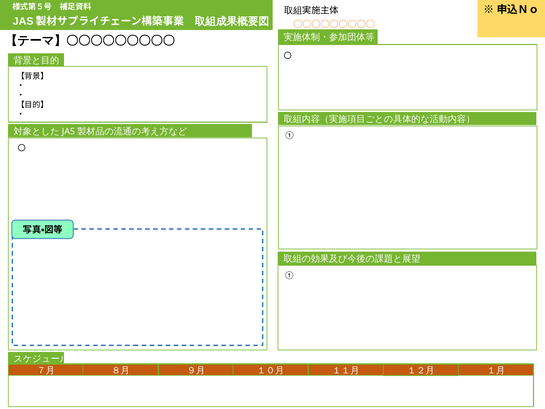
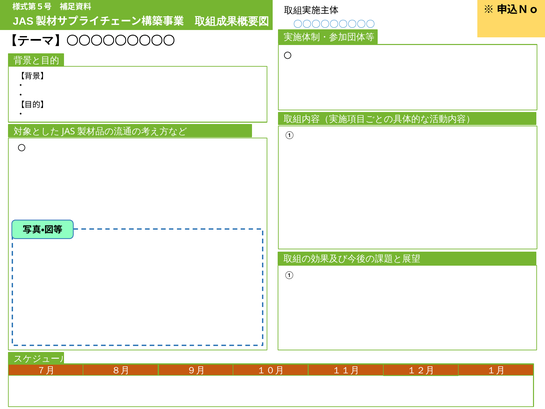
〇〇〇〇〇〇〇〇〇 colour: orange -> blue
